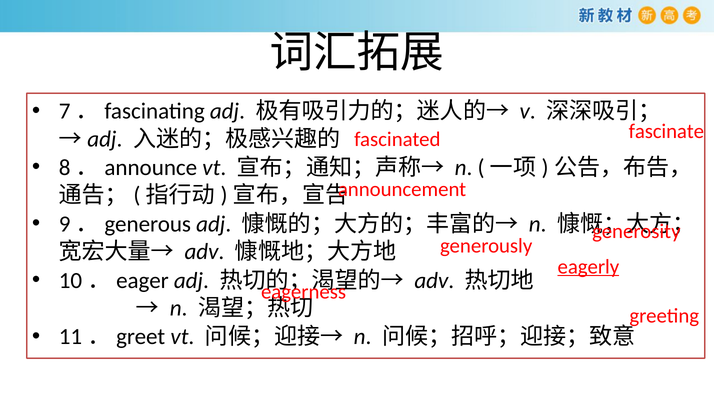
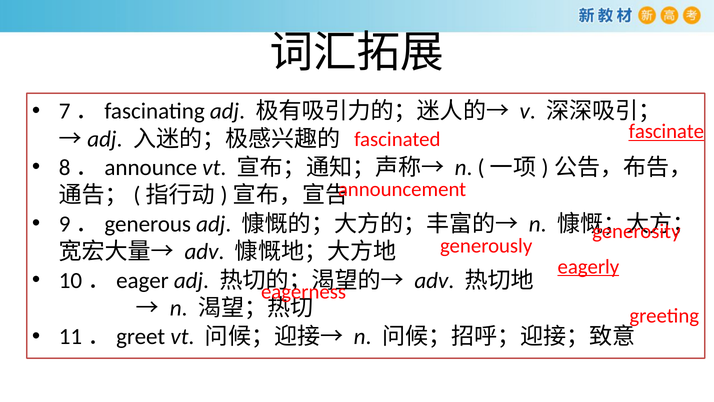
fascinate underline: none -> present
